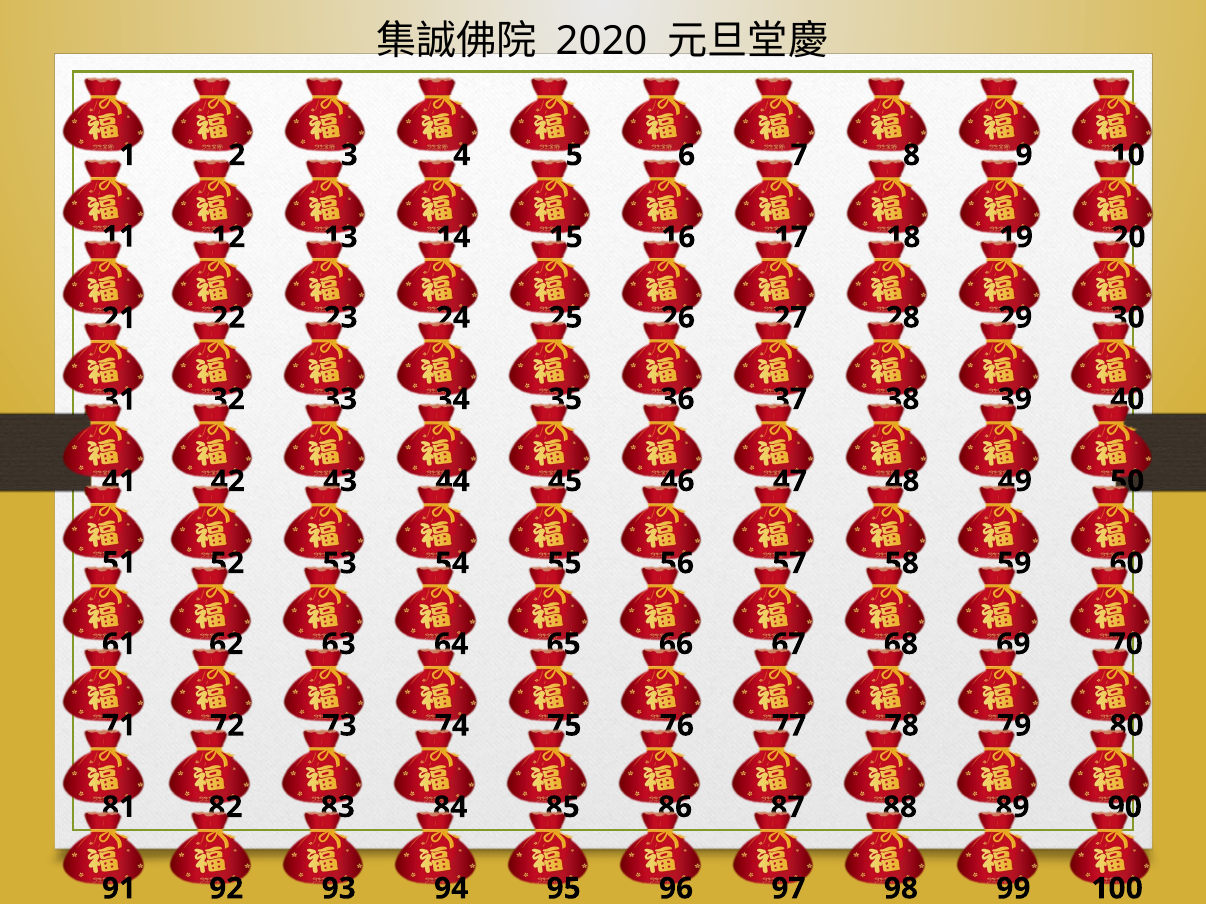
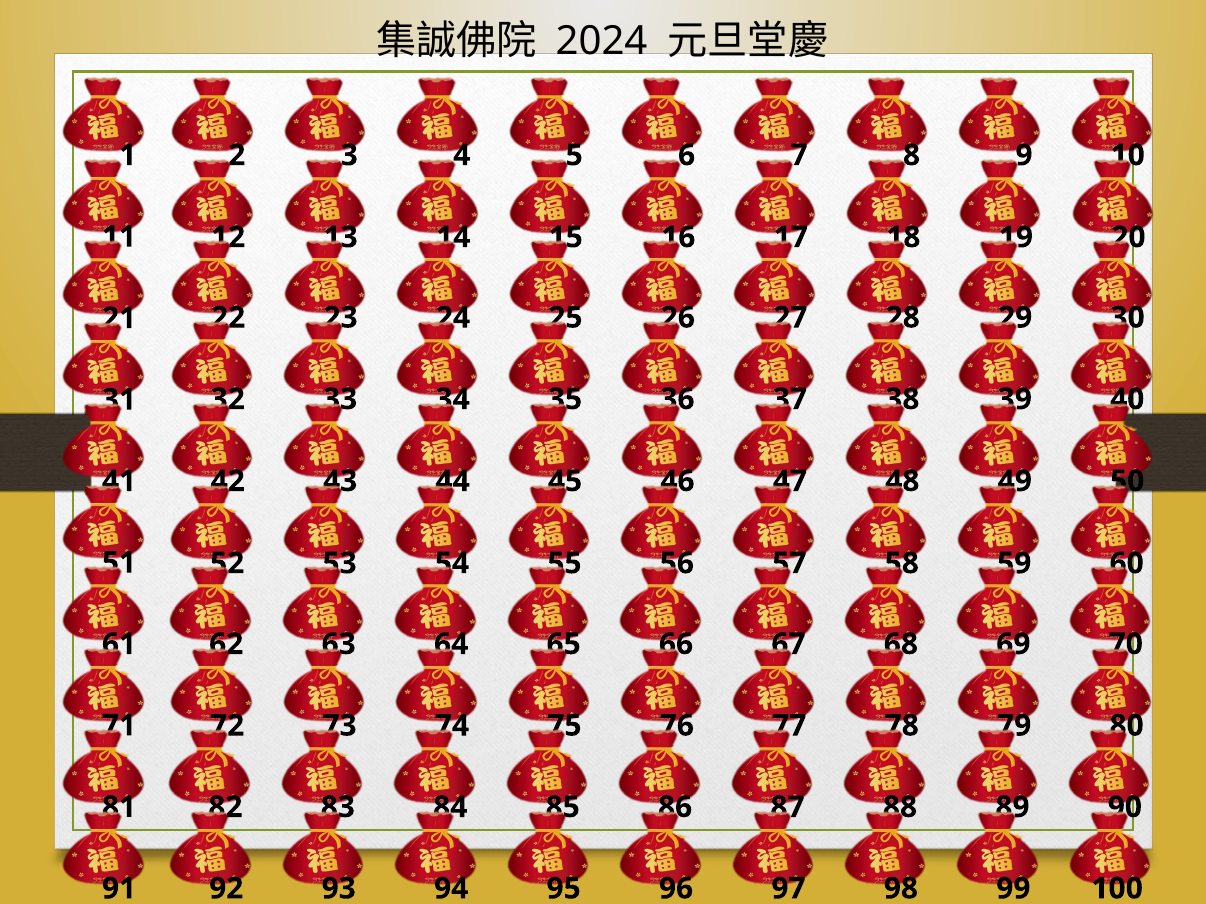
2020: 2020 -> 2024
